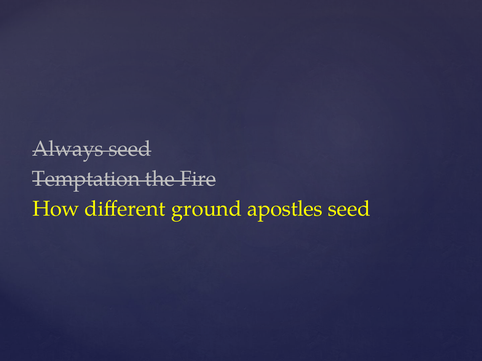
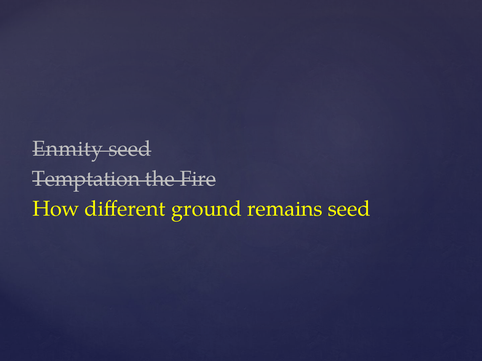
Always: Always -> Enmity
apostles: apostles -> remains
